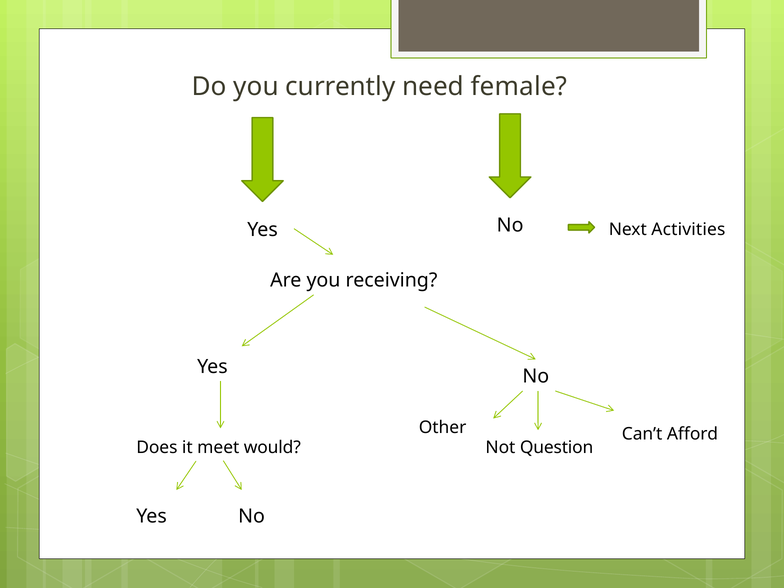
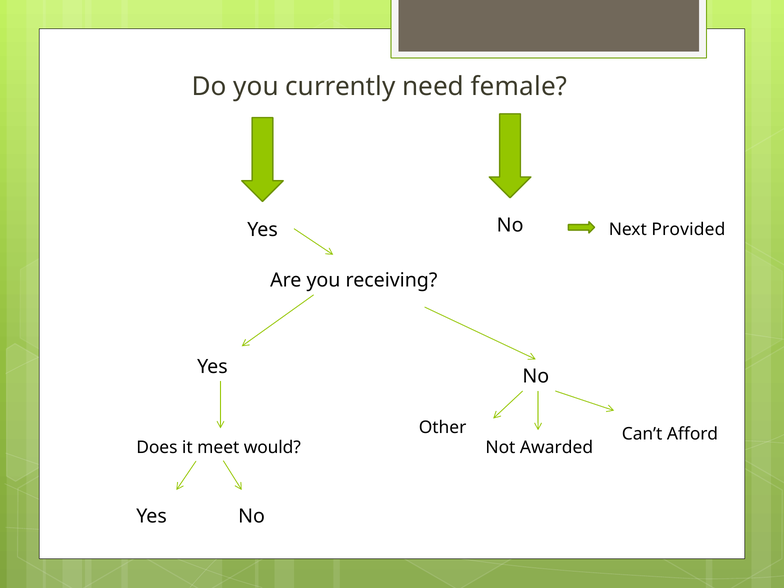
Activities: Activities -> Provided
Question: Question -> Awarded
